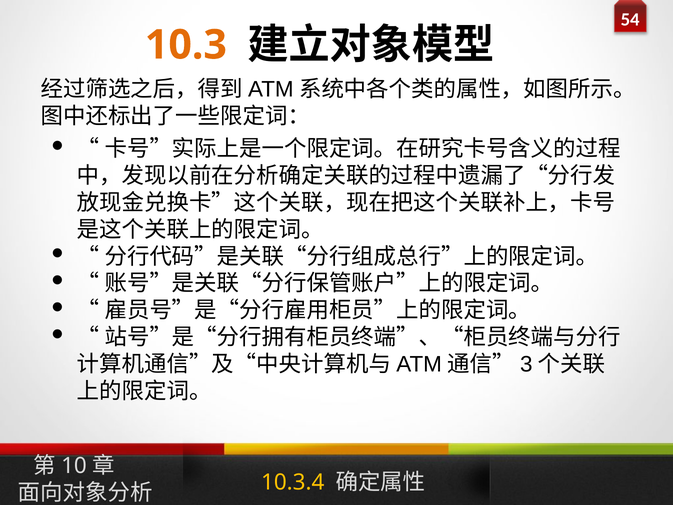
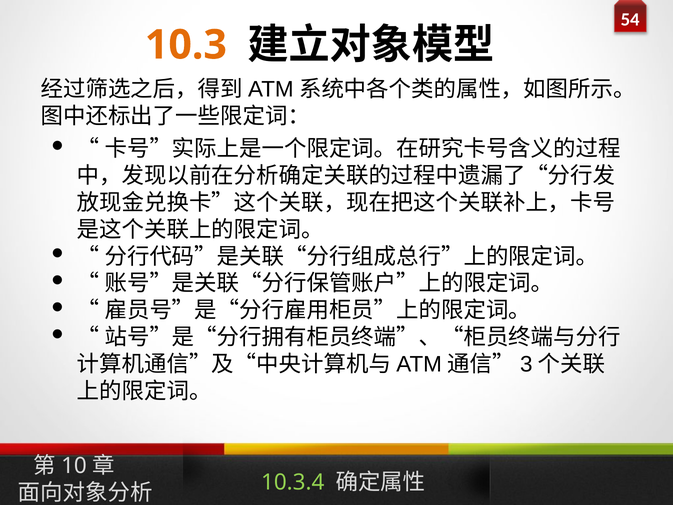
10.3.4 colour: yellow -> light green
